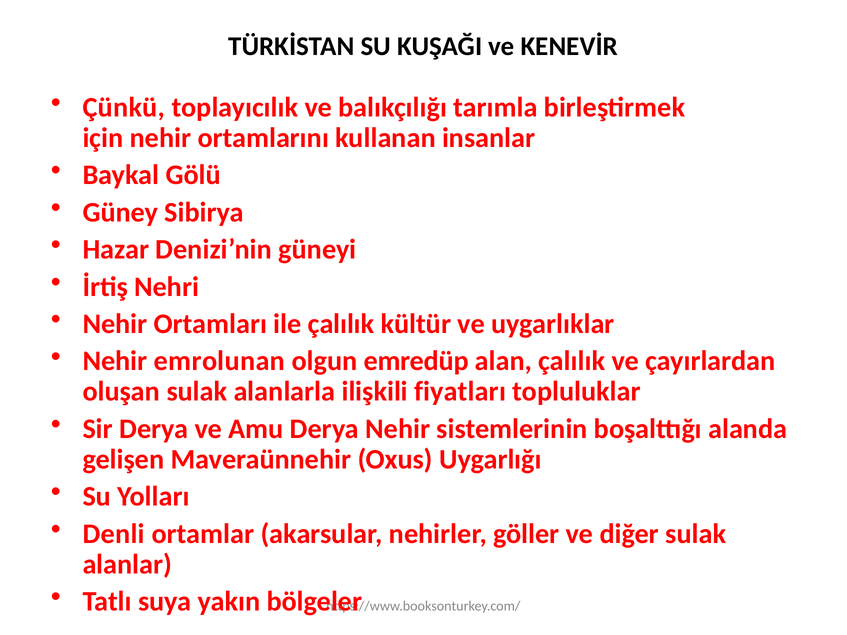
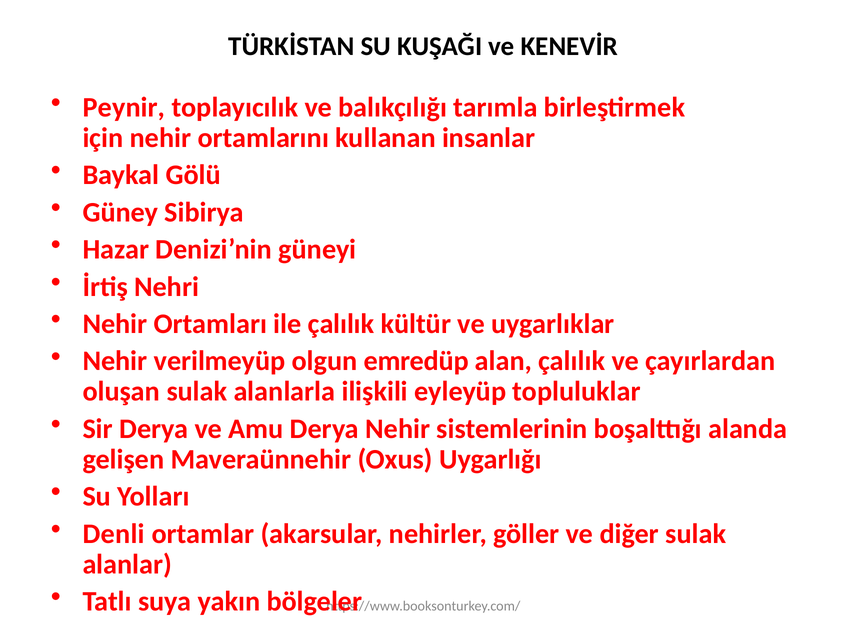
Çünkü: Çünkü -> Peynir
emrolunan: emrolunan -> verilmeyüp
fiyatları: fiyatları -> eyleyüp
